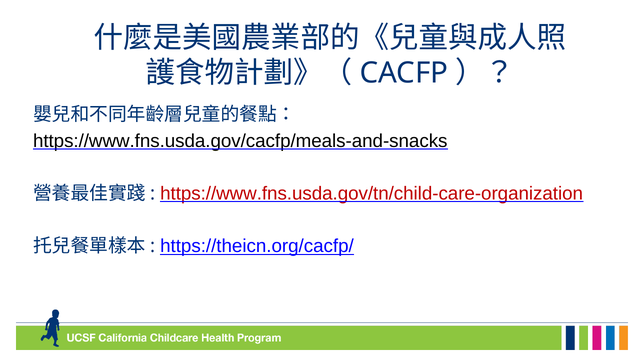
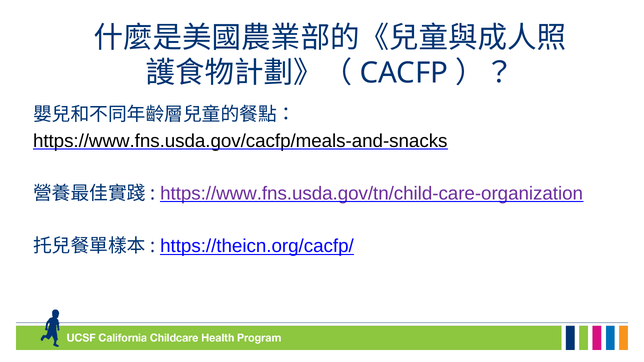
https://www.fns.usda.gov/tn/child-care-organization colour: red -> purple
